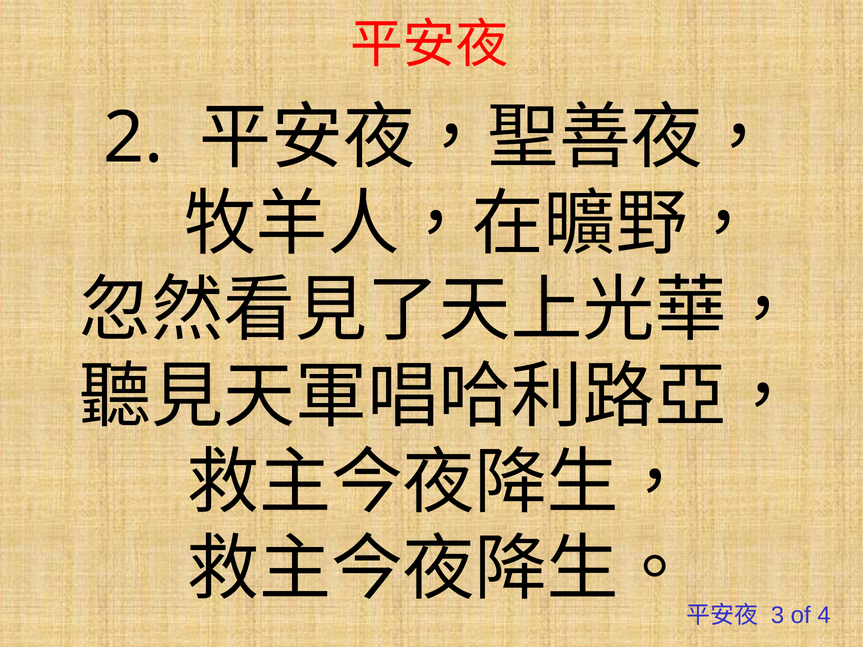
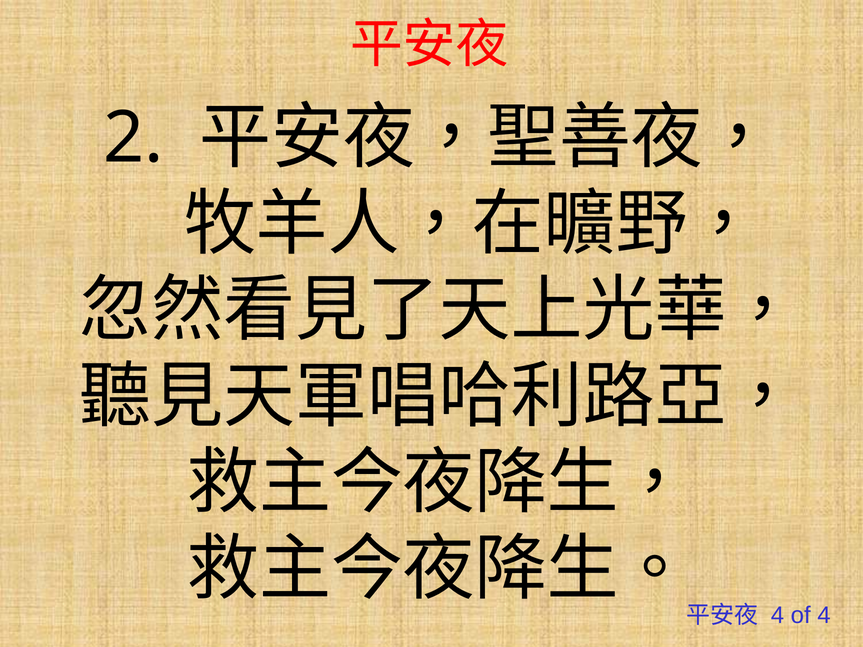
3 at (777, 616): 3 -> 4
